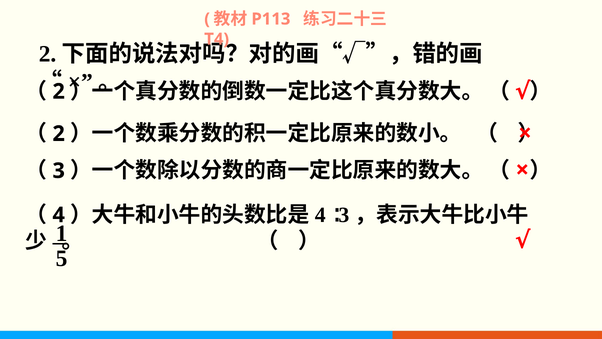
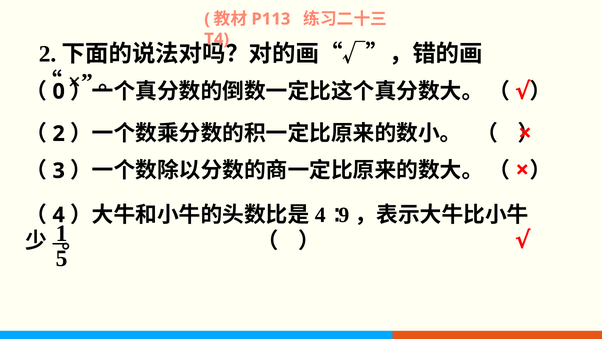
2 at (59, 91): 2 -> 0
3 at (344, 215): 3 -> 9
